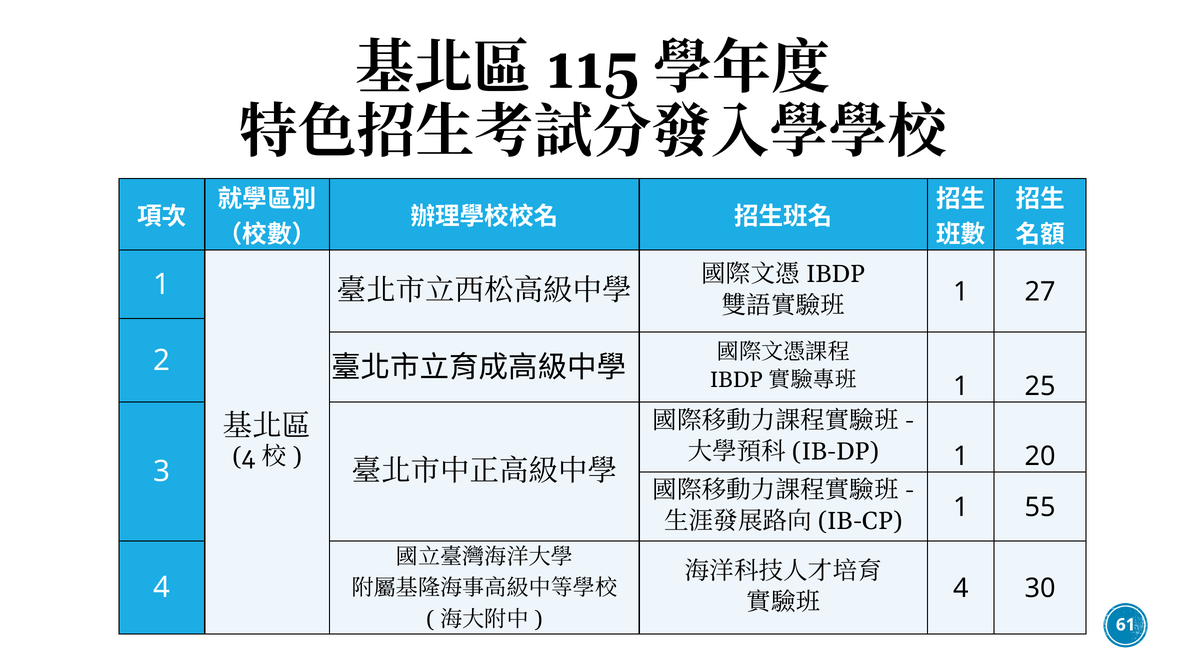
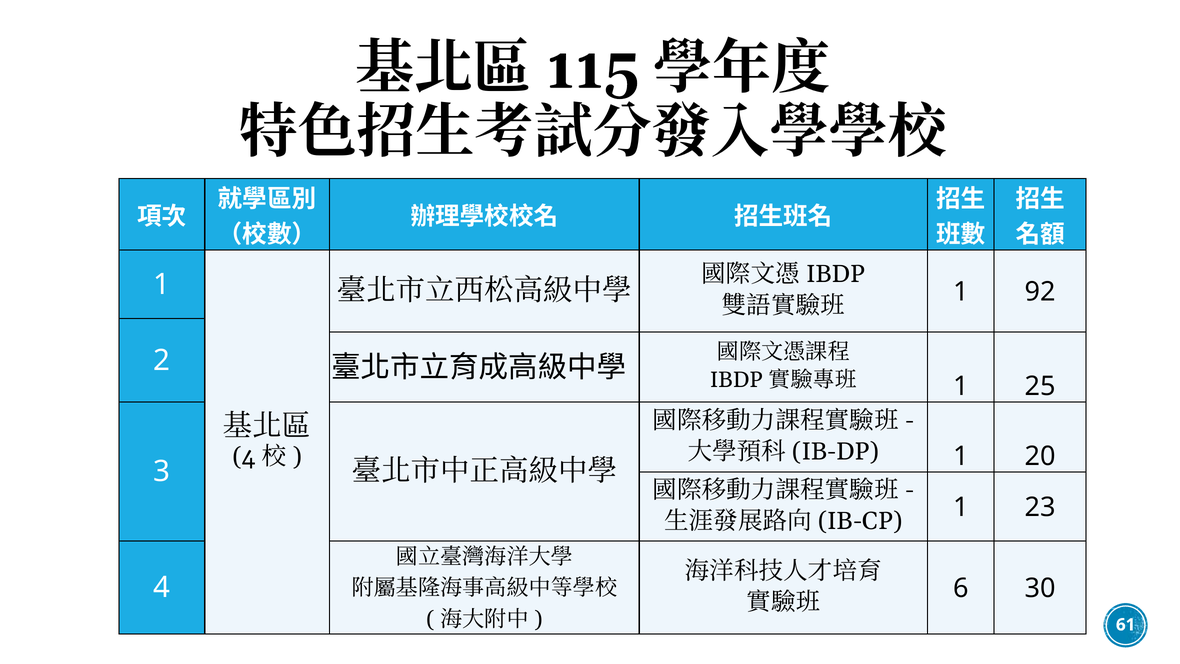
27: 27 -> 92
55: 55 -> 23
4 at (961, 588): 4 -> 6
